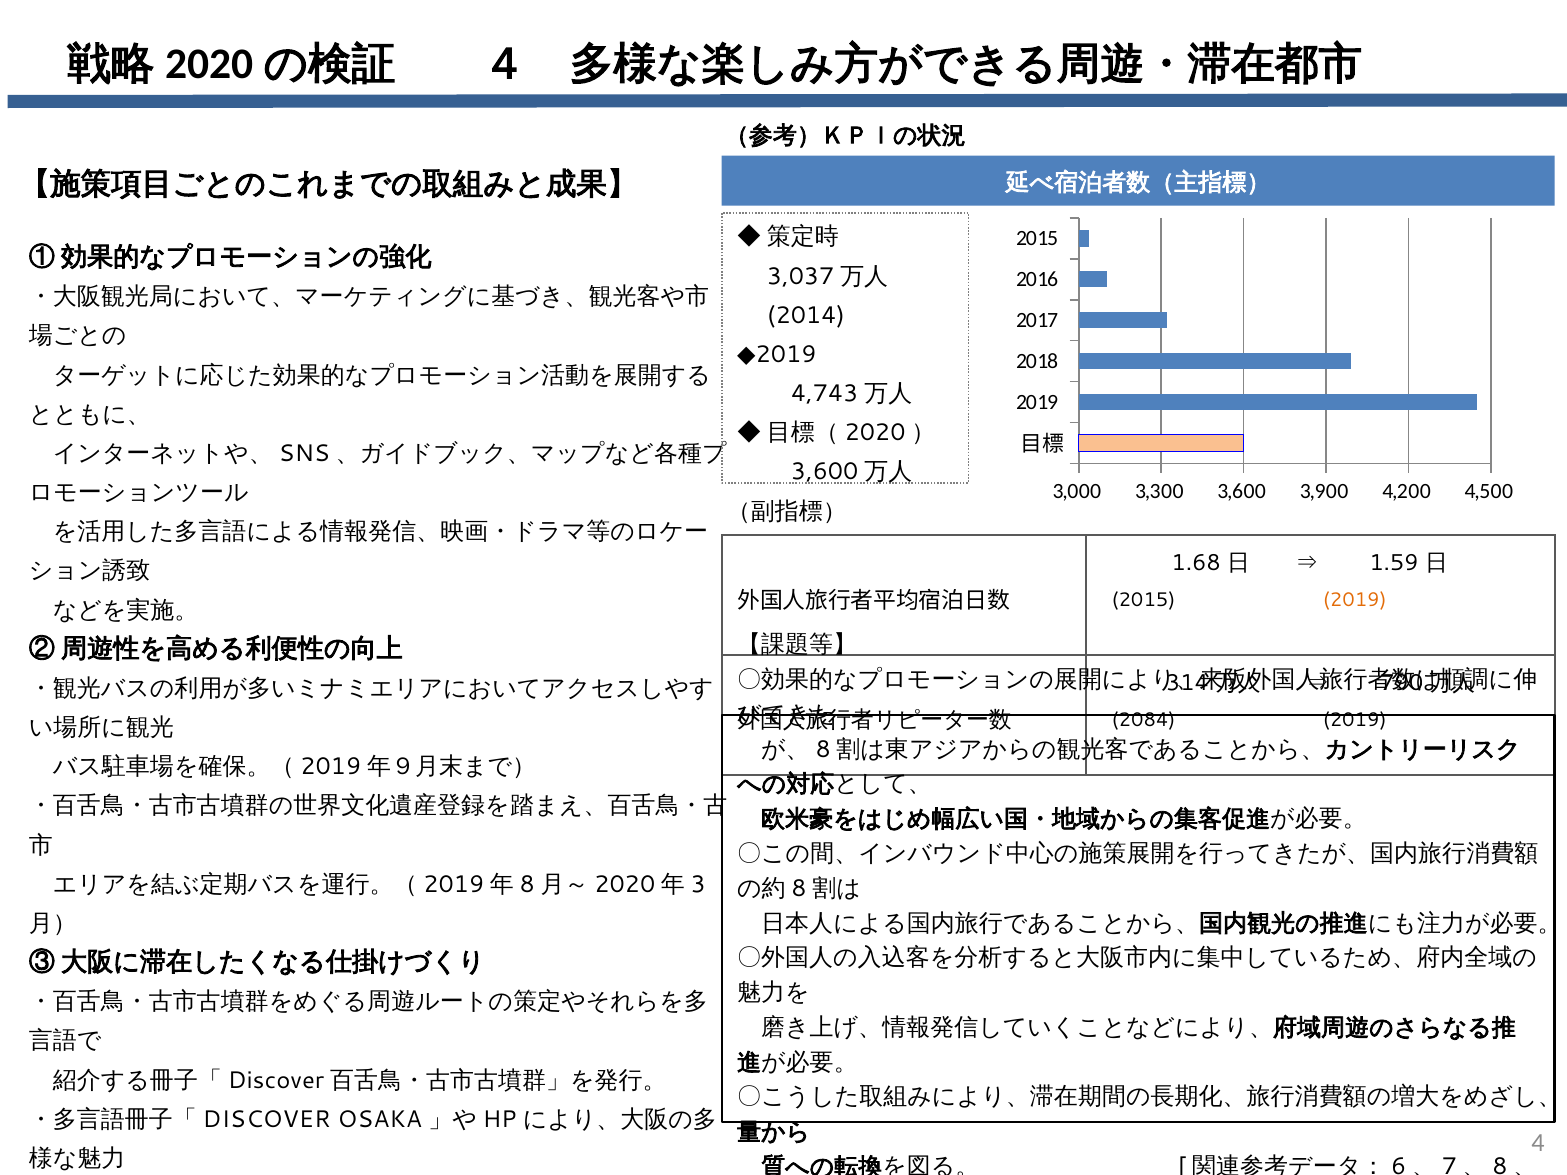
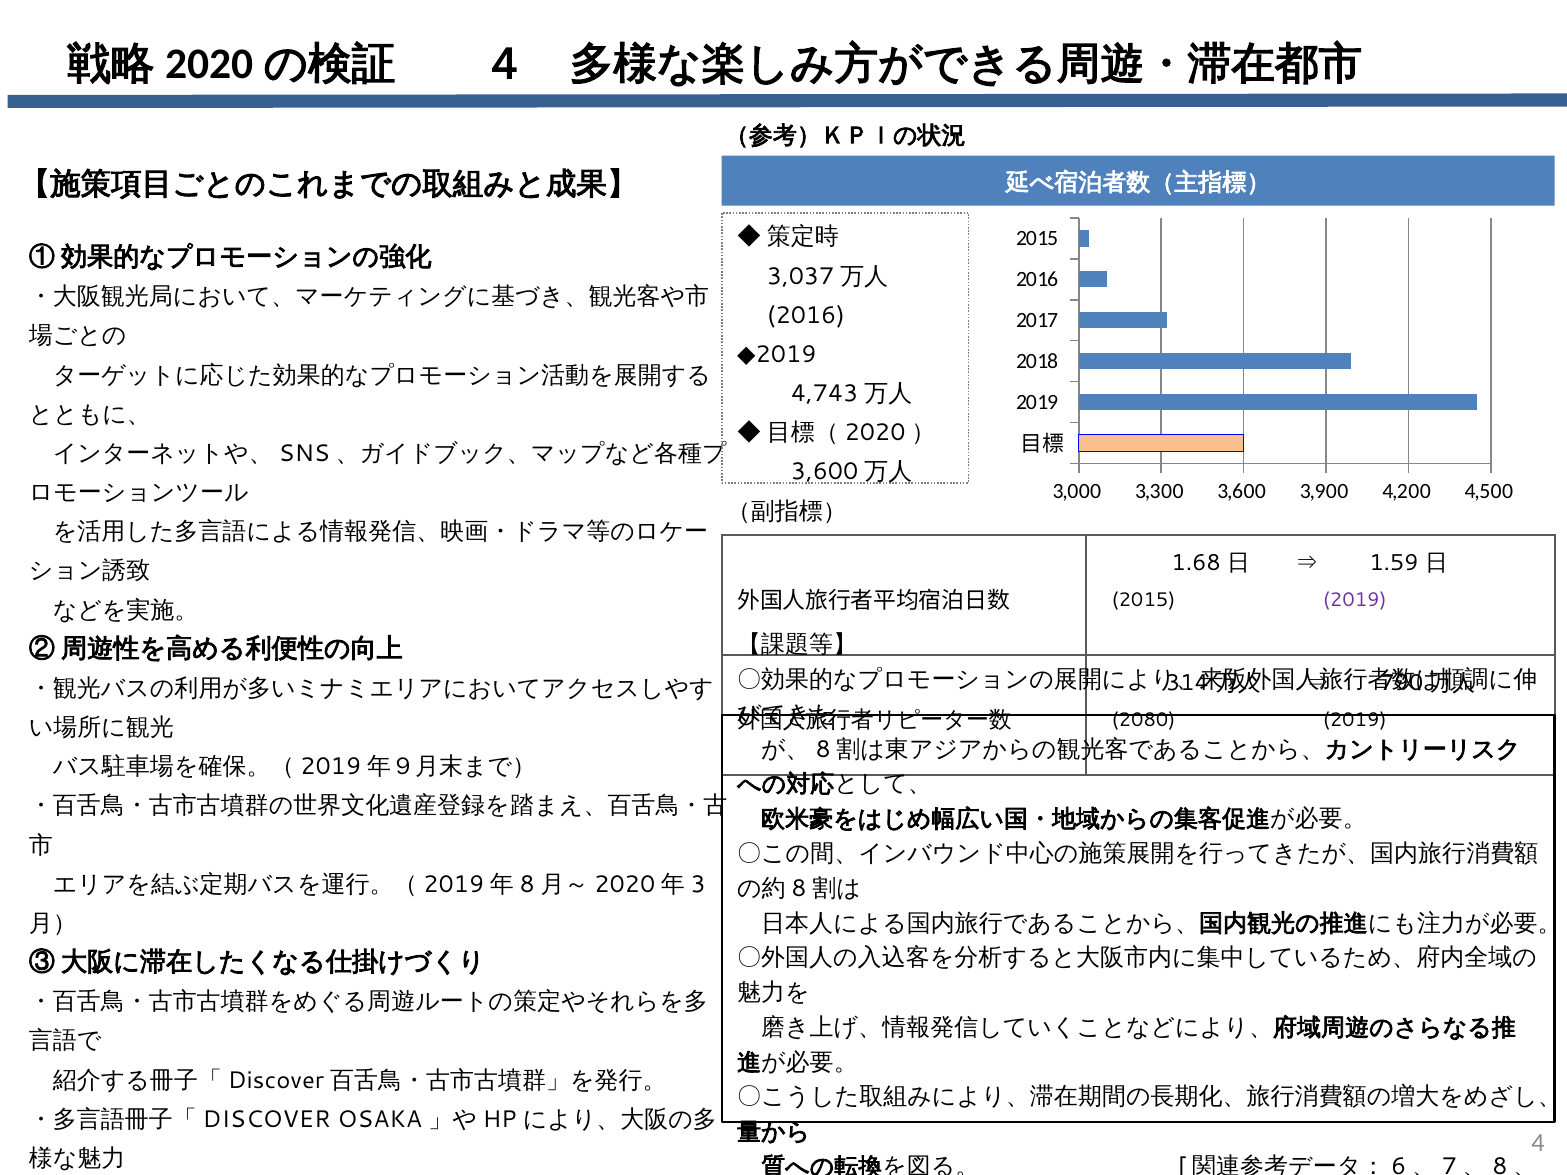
2014 at (806, 315): 2014 -> 2016
2019 at (1355, 600) colour: orange -> purple
2084: 2084 -> 2080
